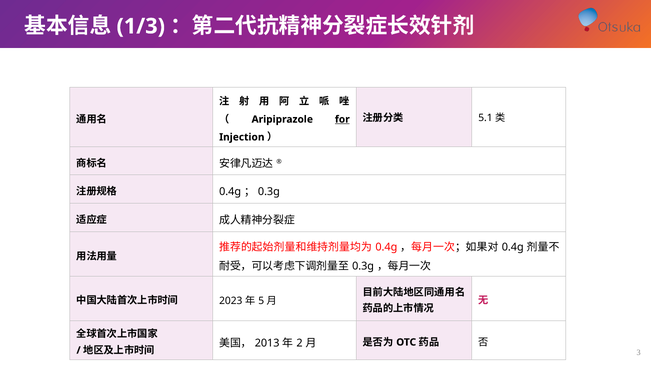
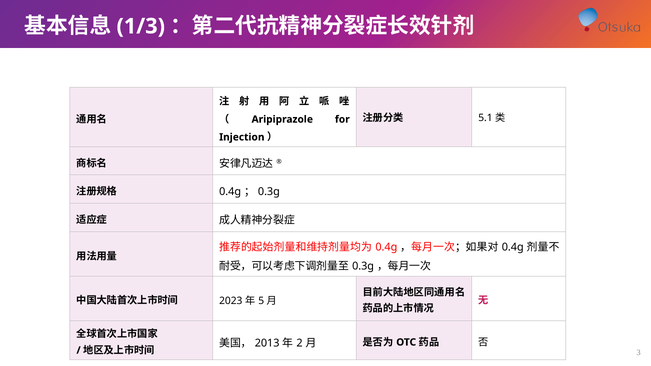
for underline: present -> none
